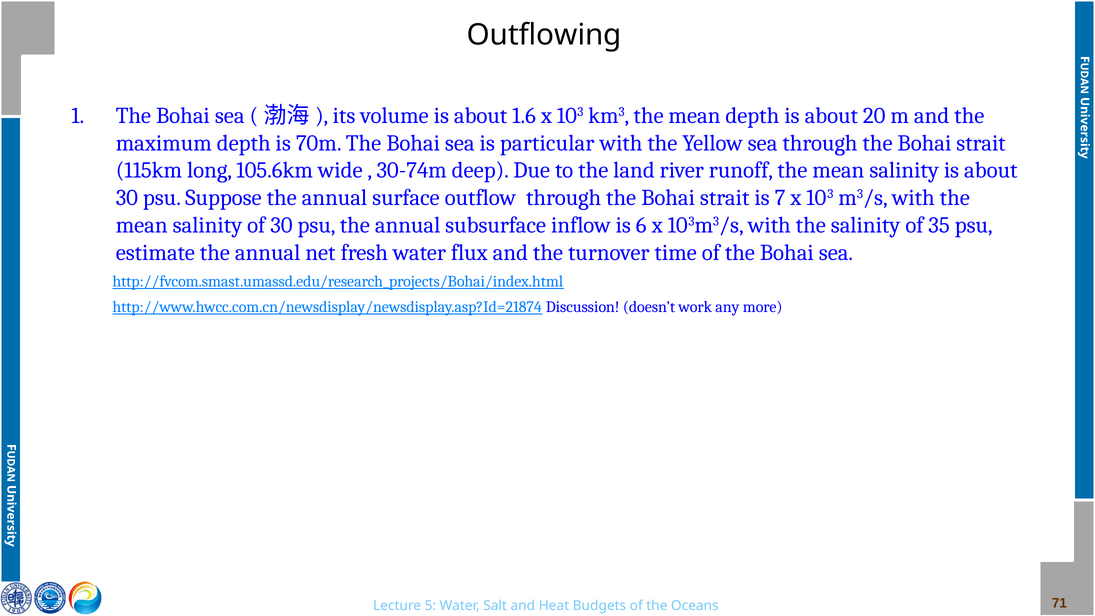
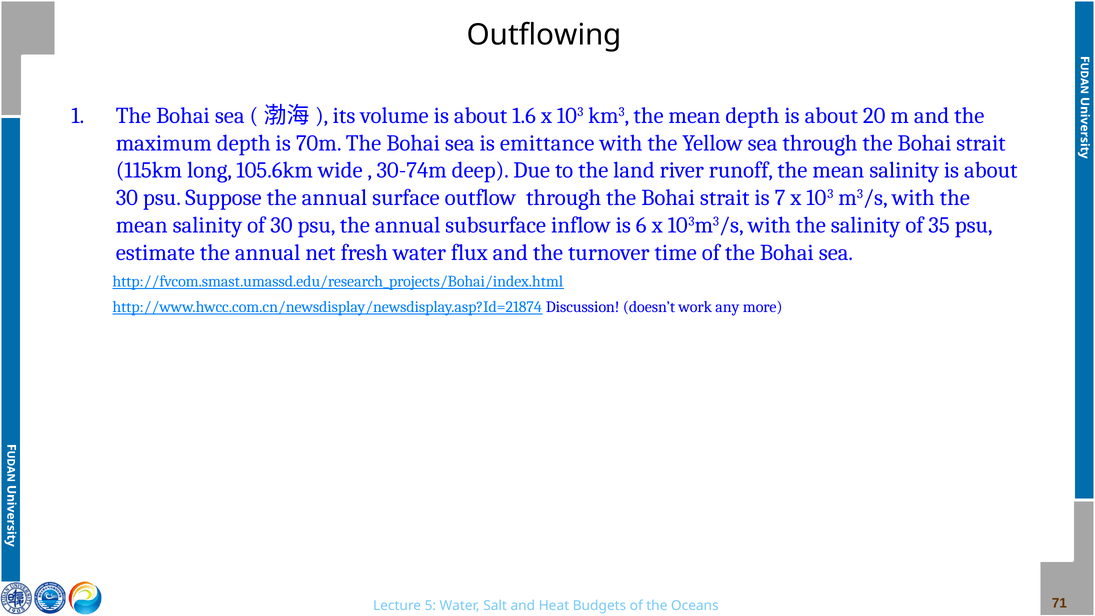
particular: particular -> emittance
